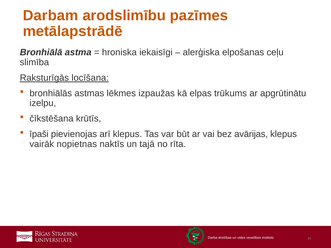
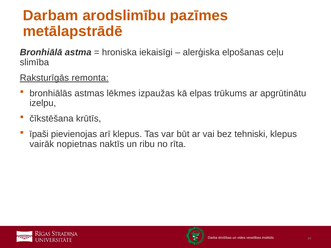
locīšana: locīšana -> remonta
avārijas: avārijas -> tehniski
tajā: tajā -> ribu
